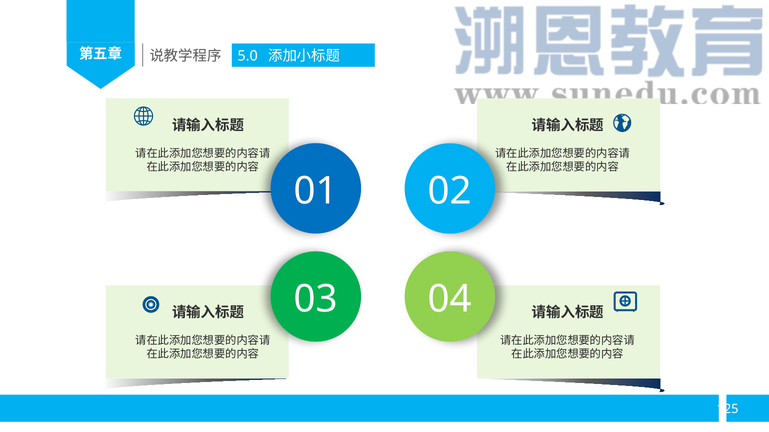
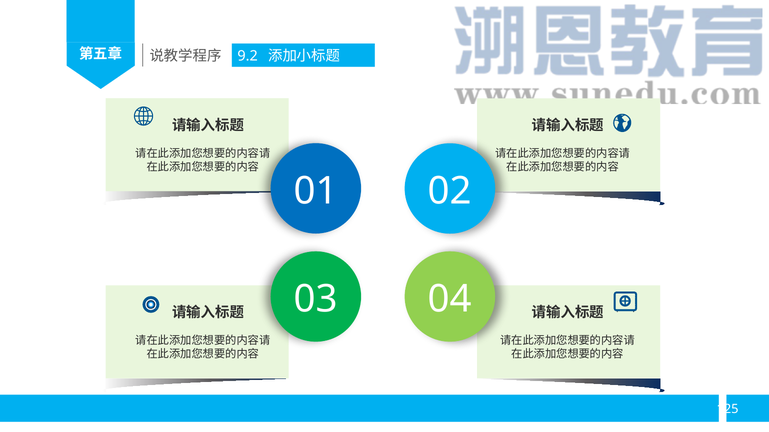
5.0: 5.0 -> 9.2
